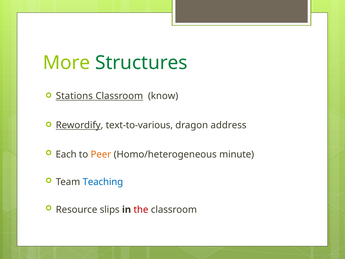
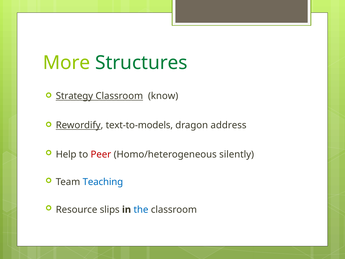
Stations: Stations -> Strategy
text-to-various: text-to-various -> text-to-models
Each: Each -> Help
Peer colour: orange -> red
minute: minute -> silently
the colour: red -> blue
